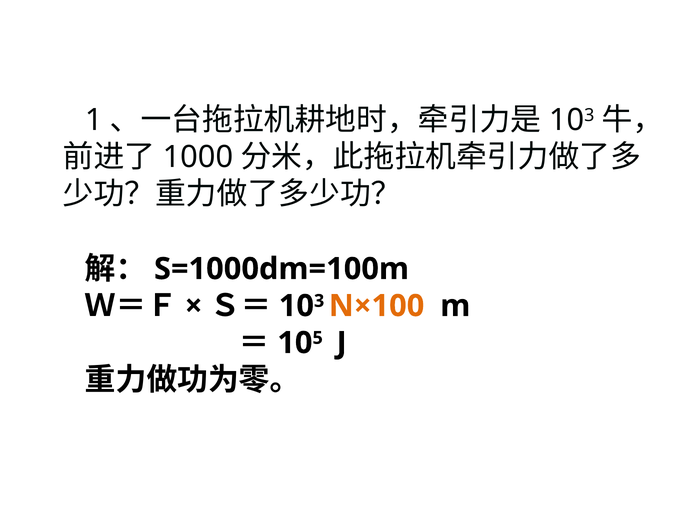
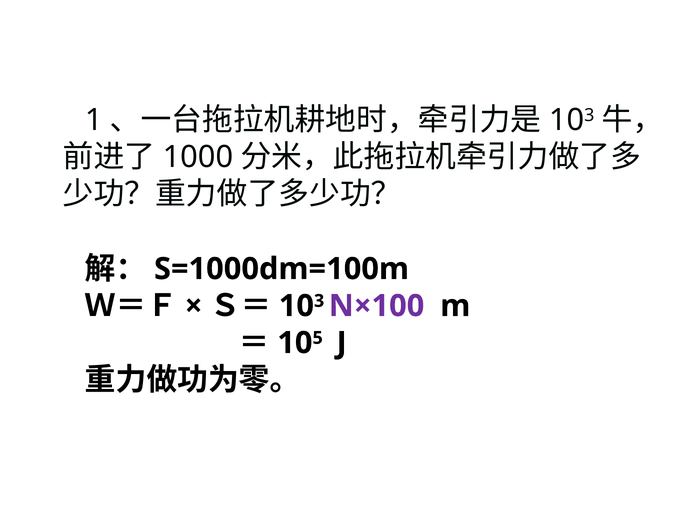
N×100 colour: orange -> purple
